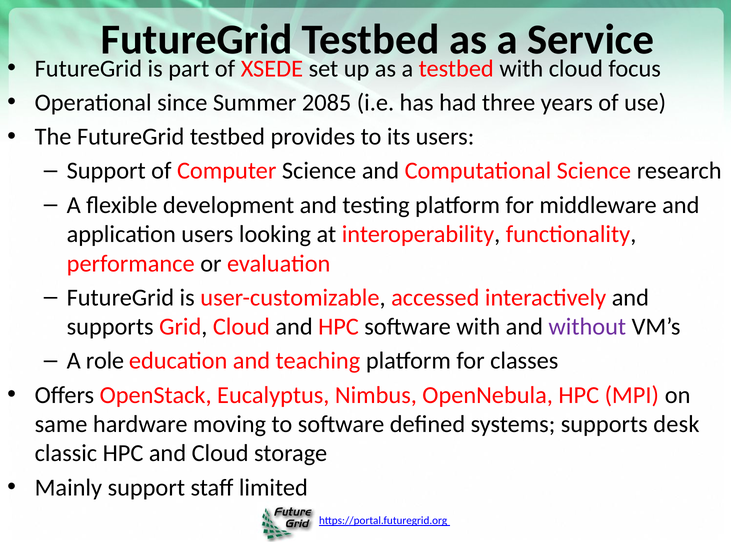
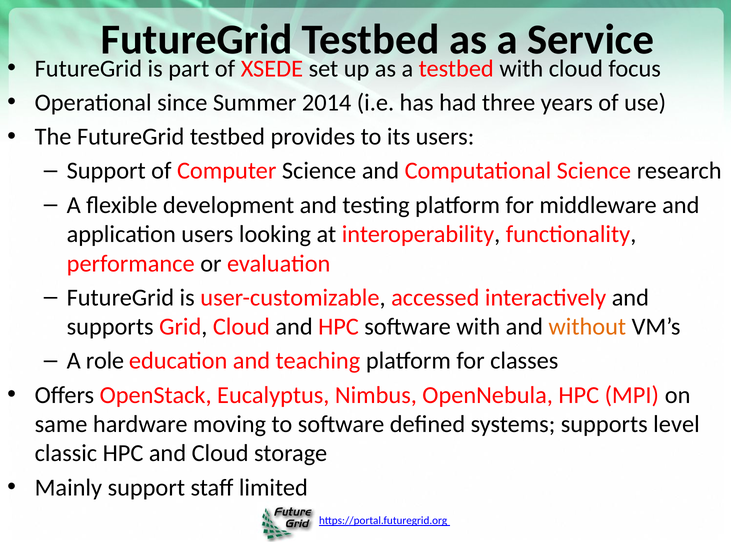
2085: 2085 -> 2014
without colour: purple -> orange
desk: desk -> level
